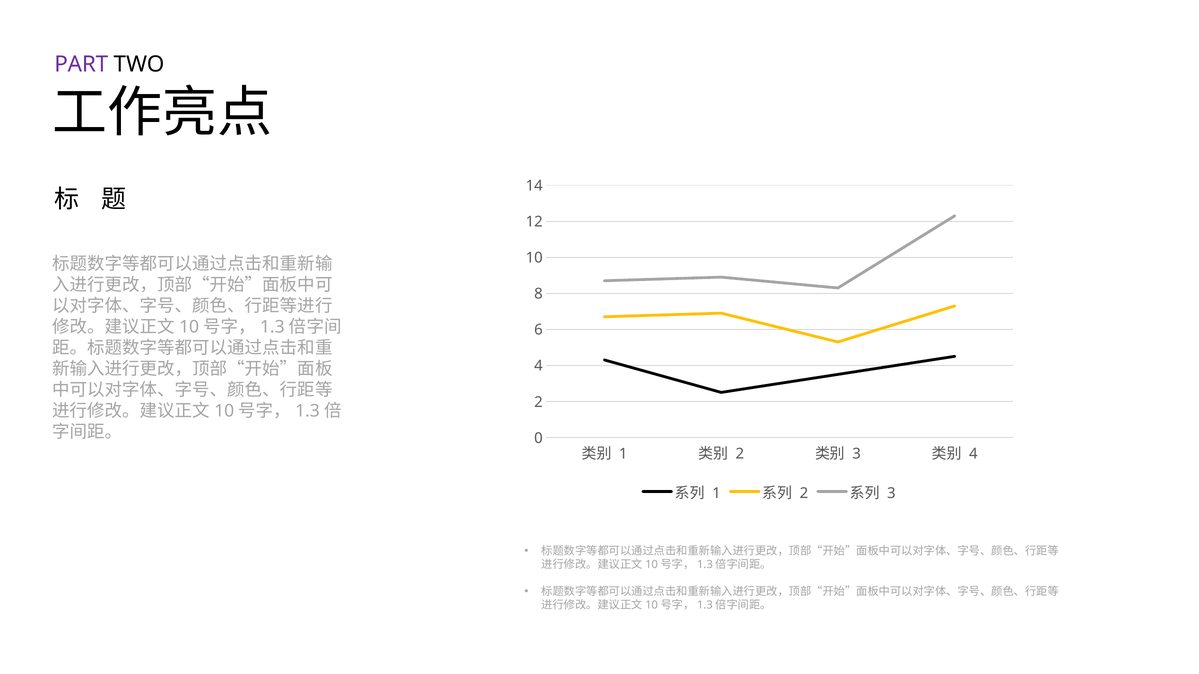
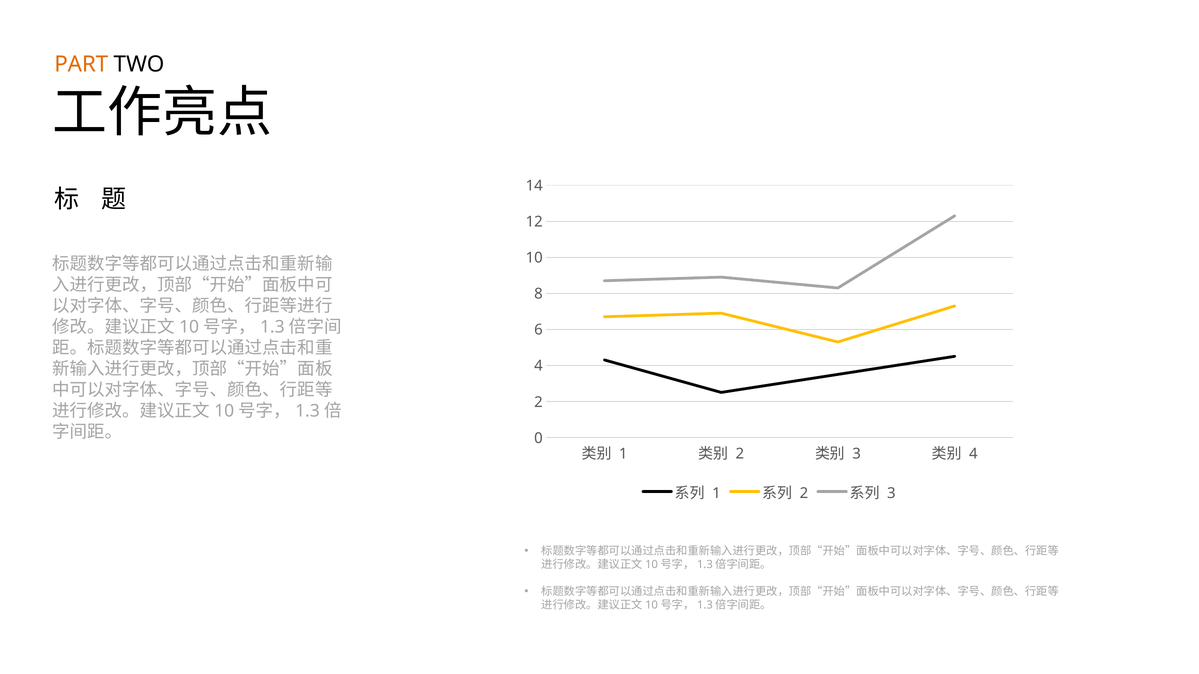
PART colour: purple -> orange
